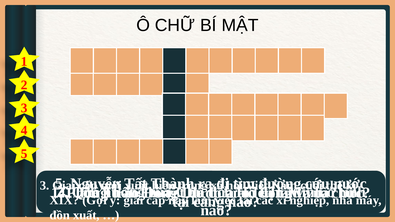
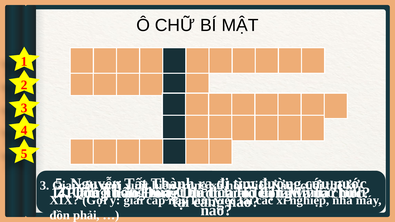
đồn xuất: xuất -> phải
